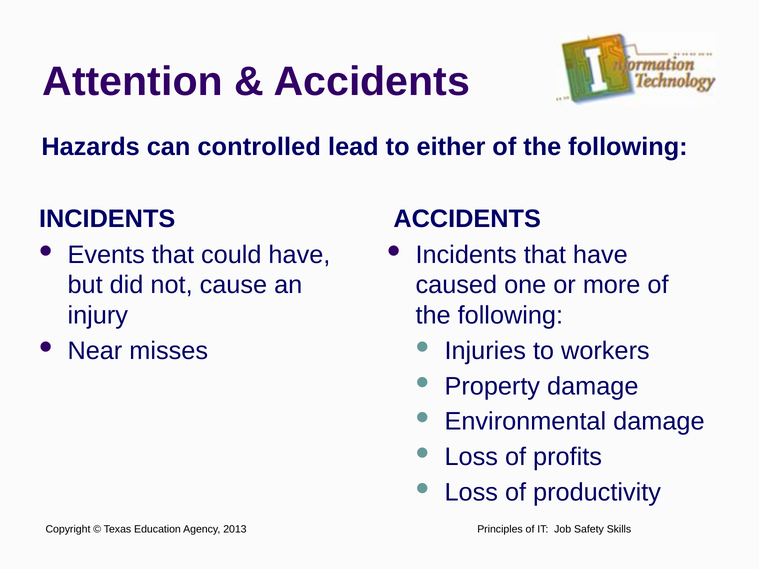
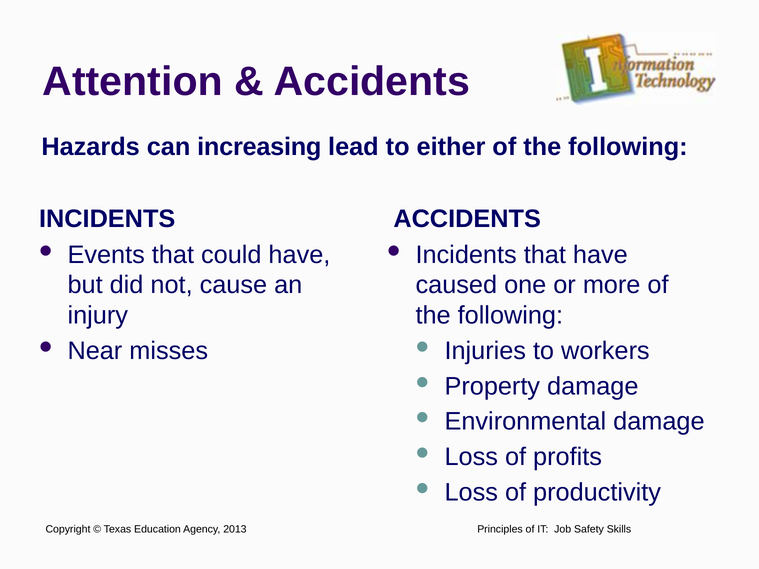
controlled: controlled -> increasing
